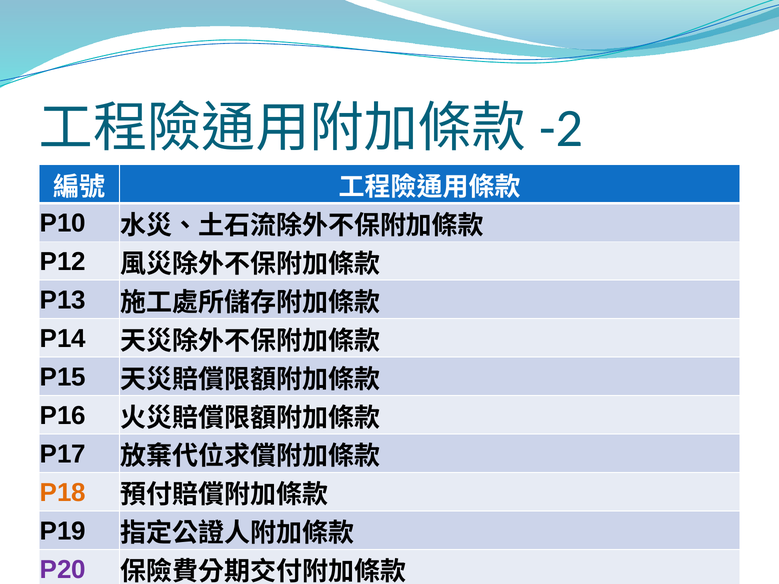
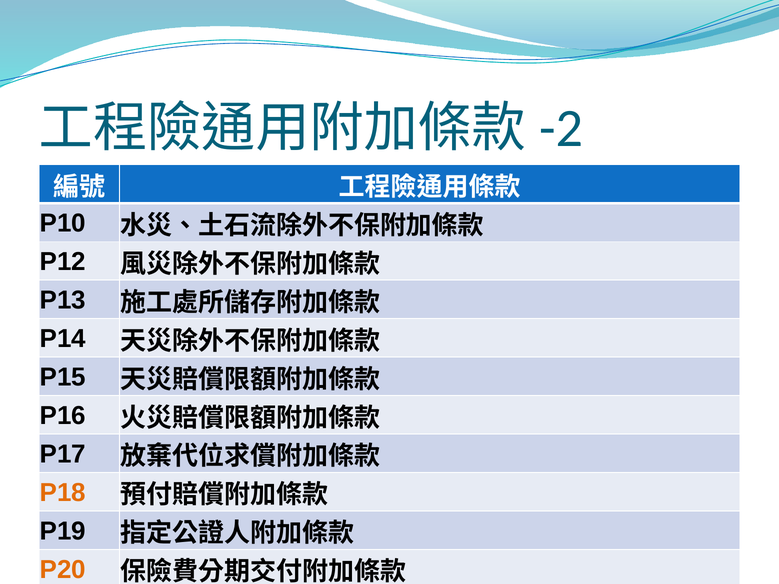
P20 colour: purple -> orange
